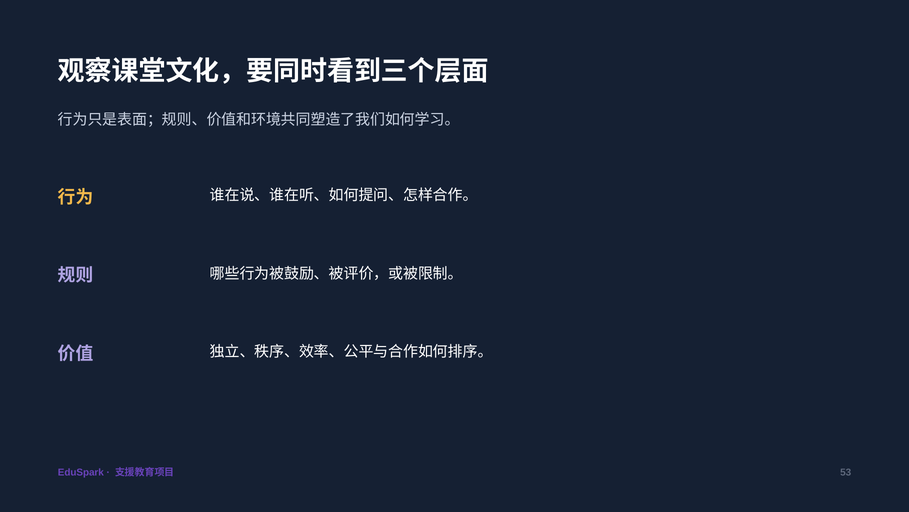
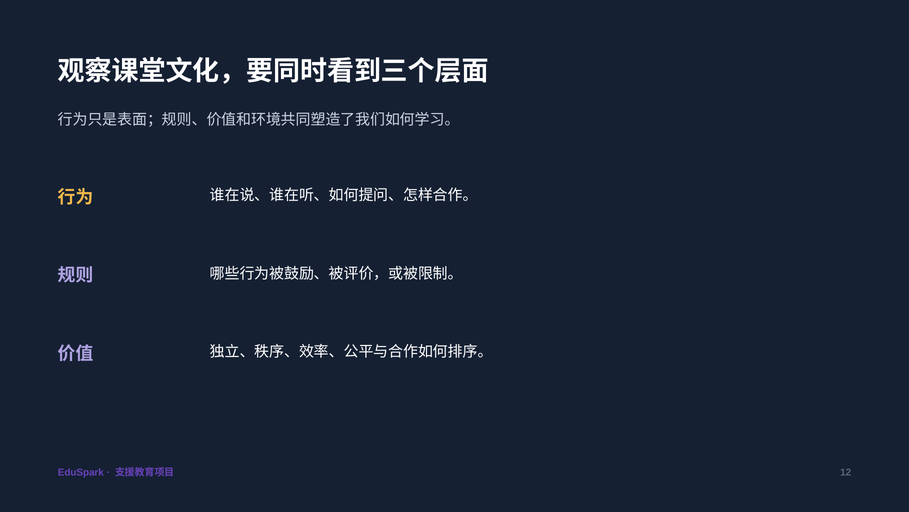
53: 53 -> 12
